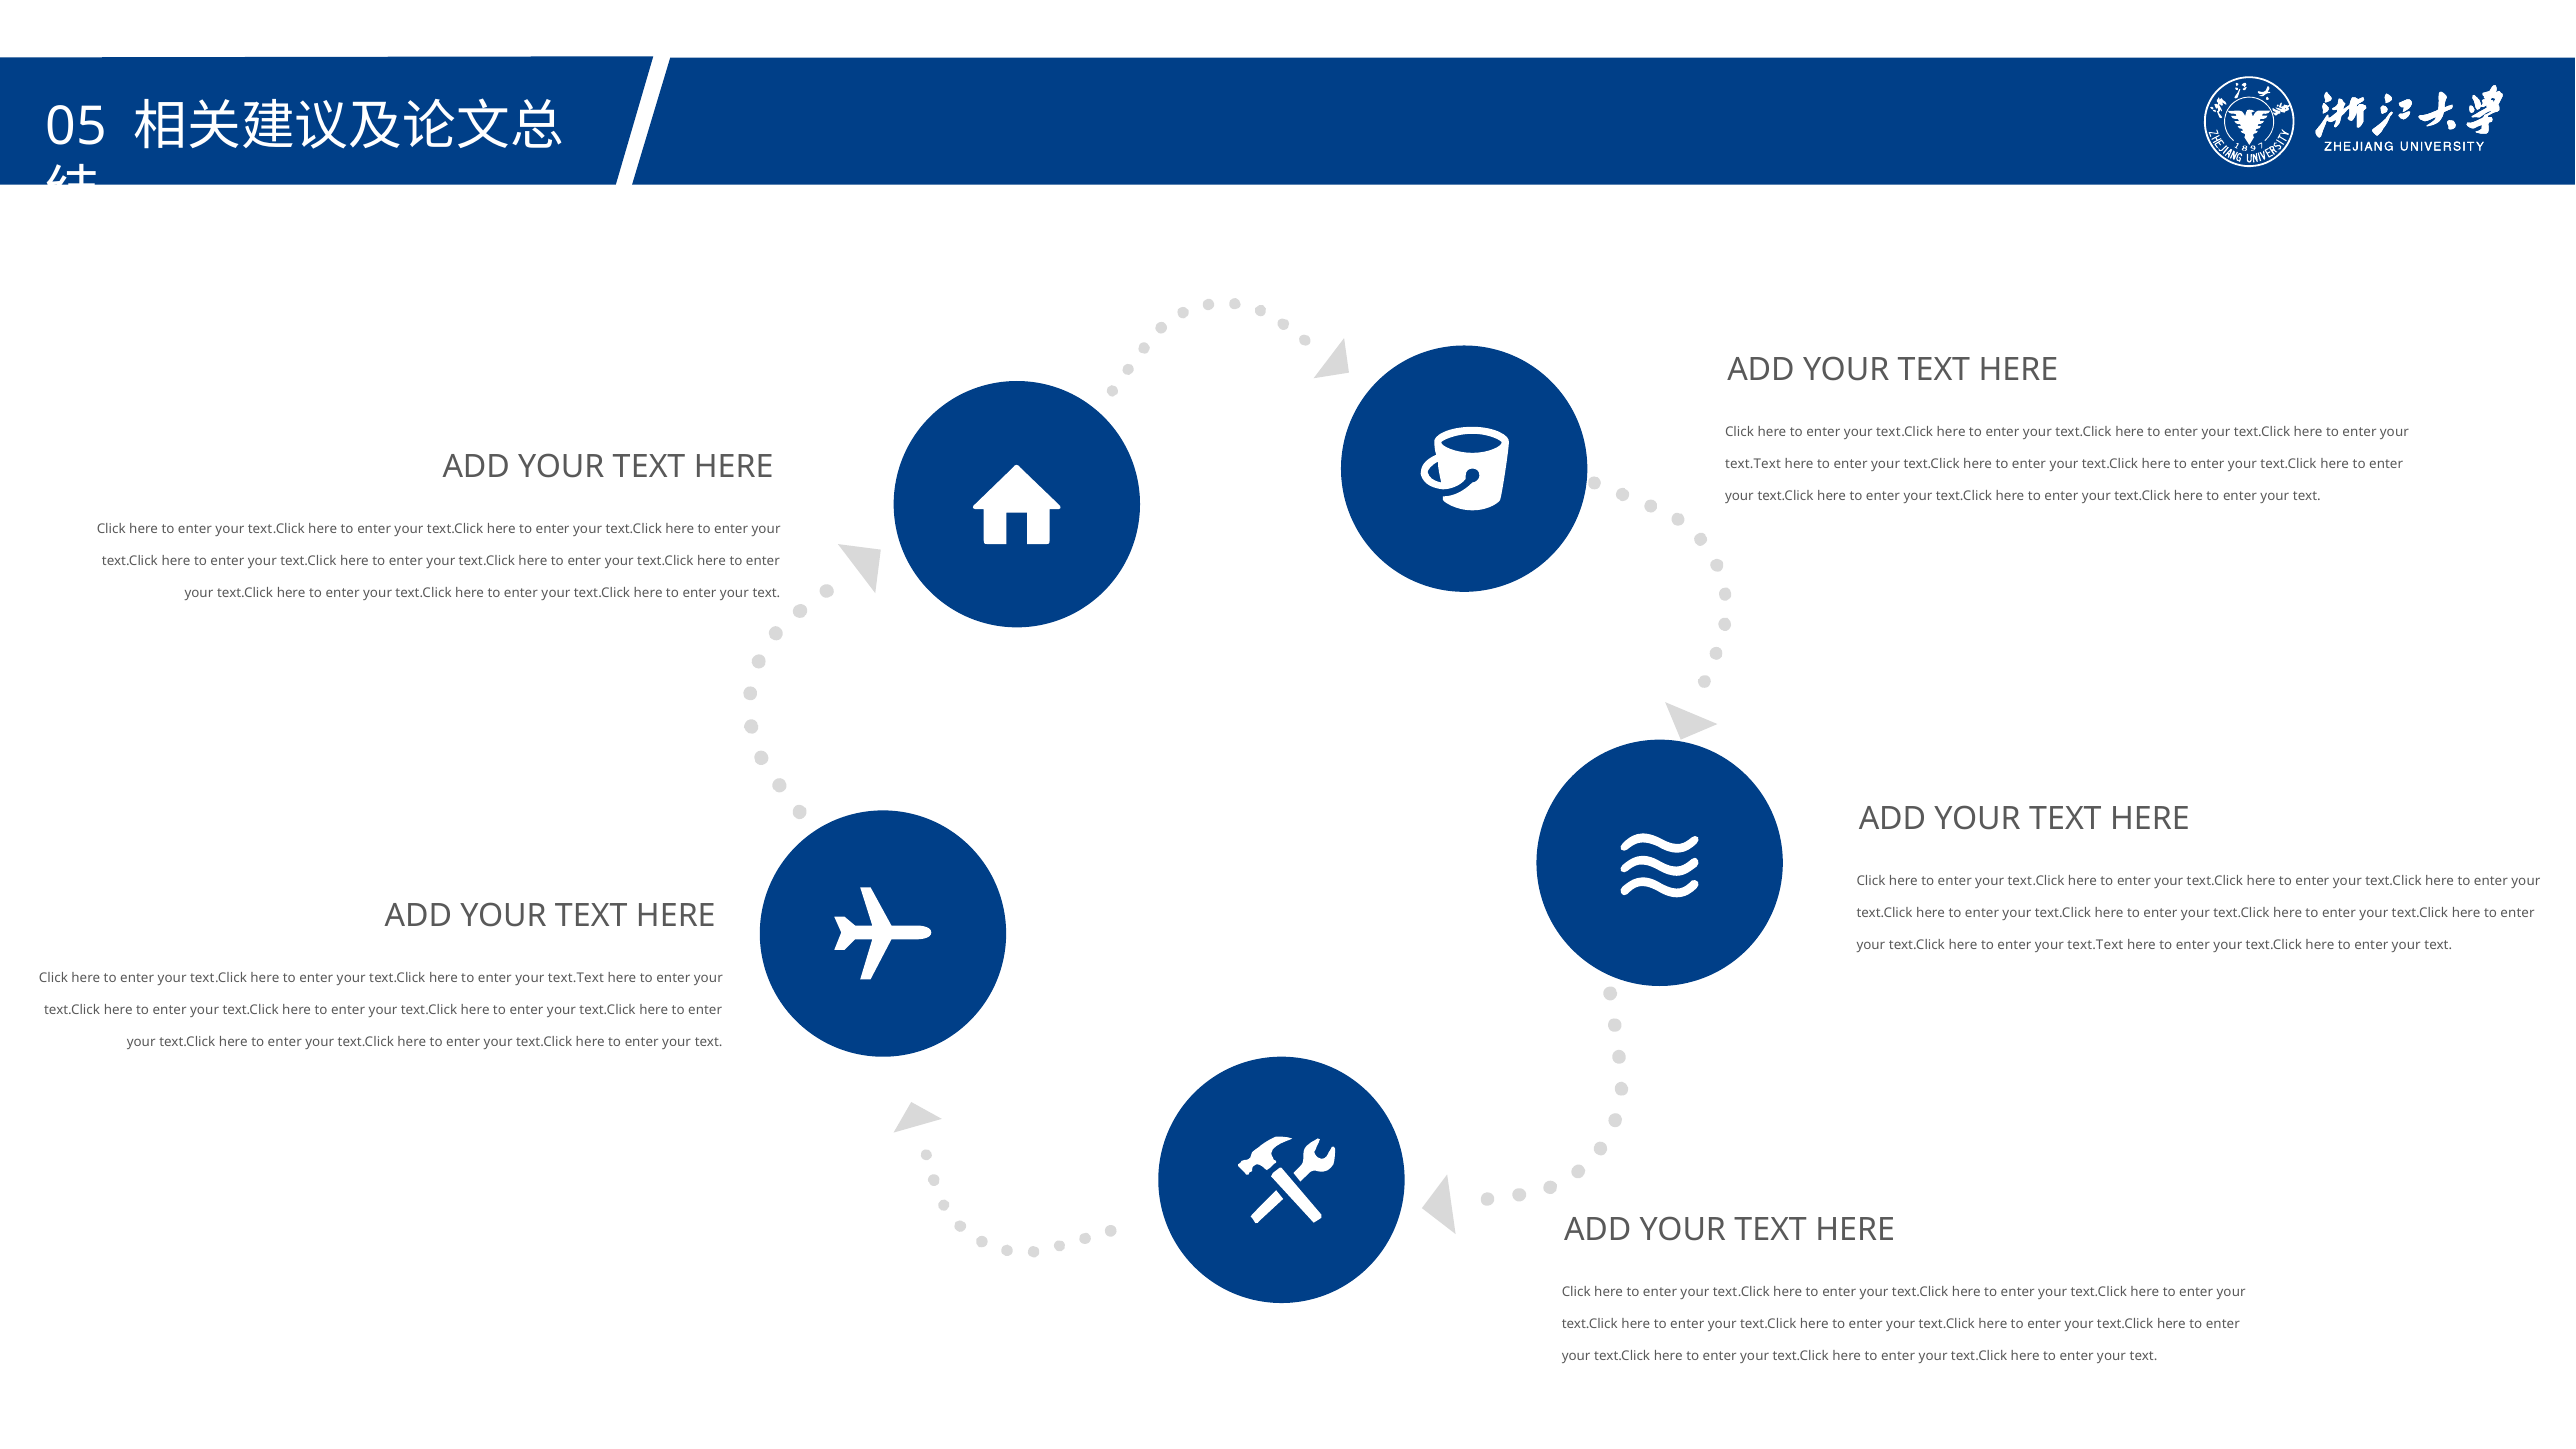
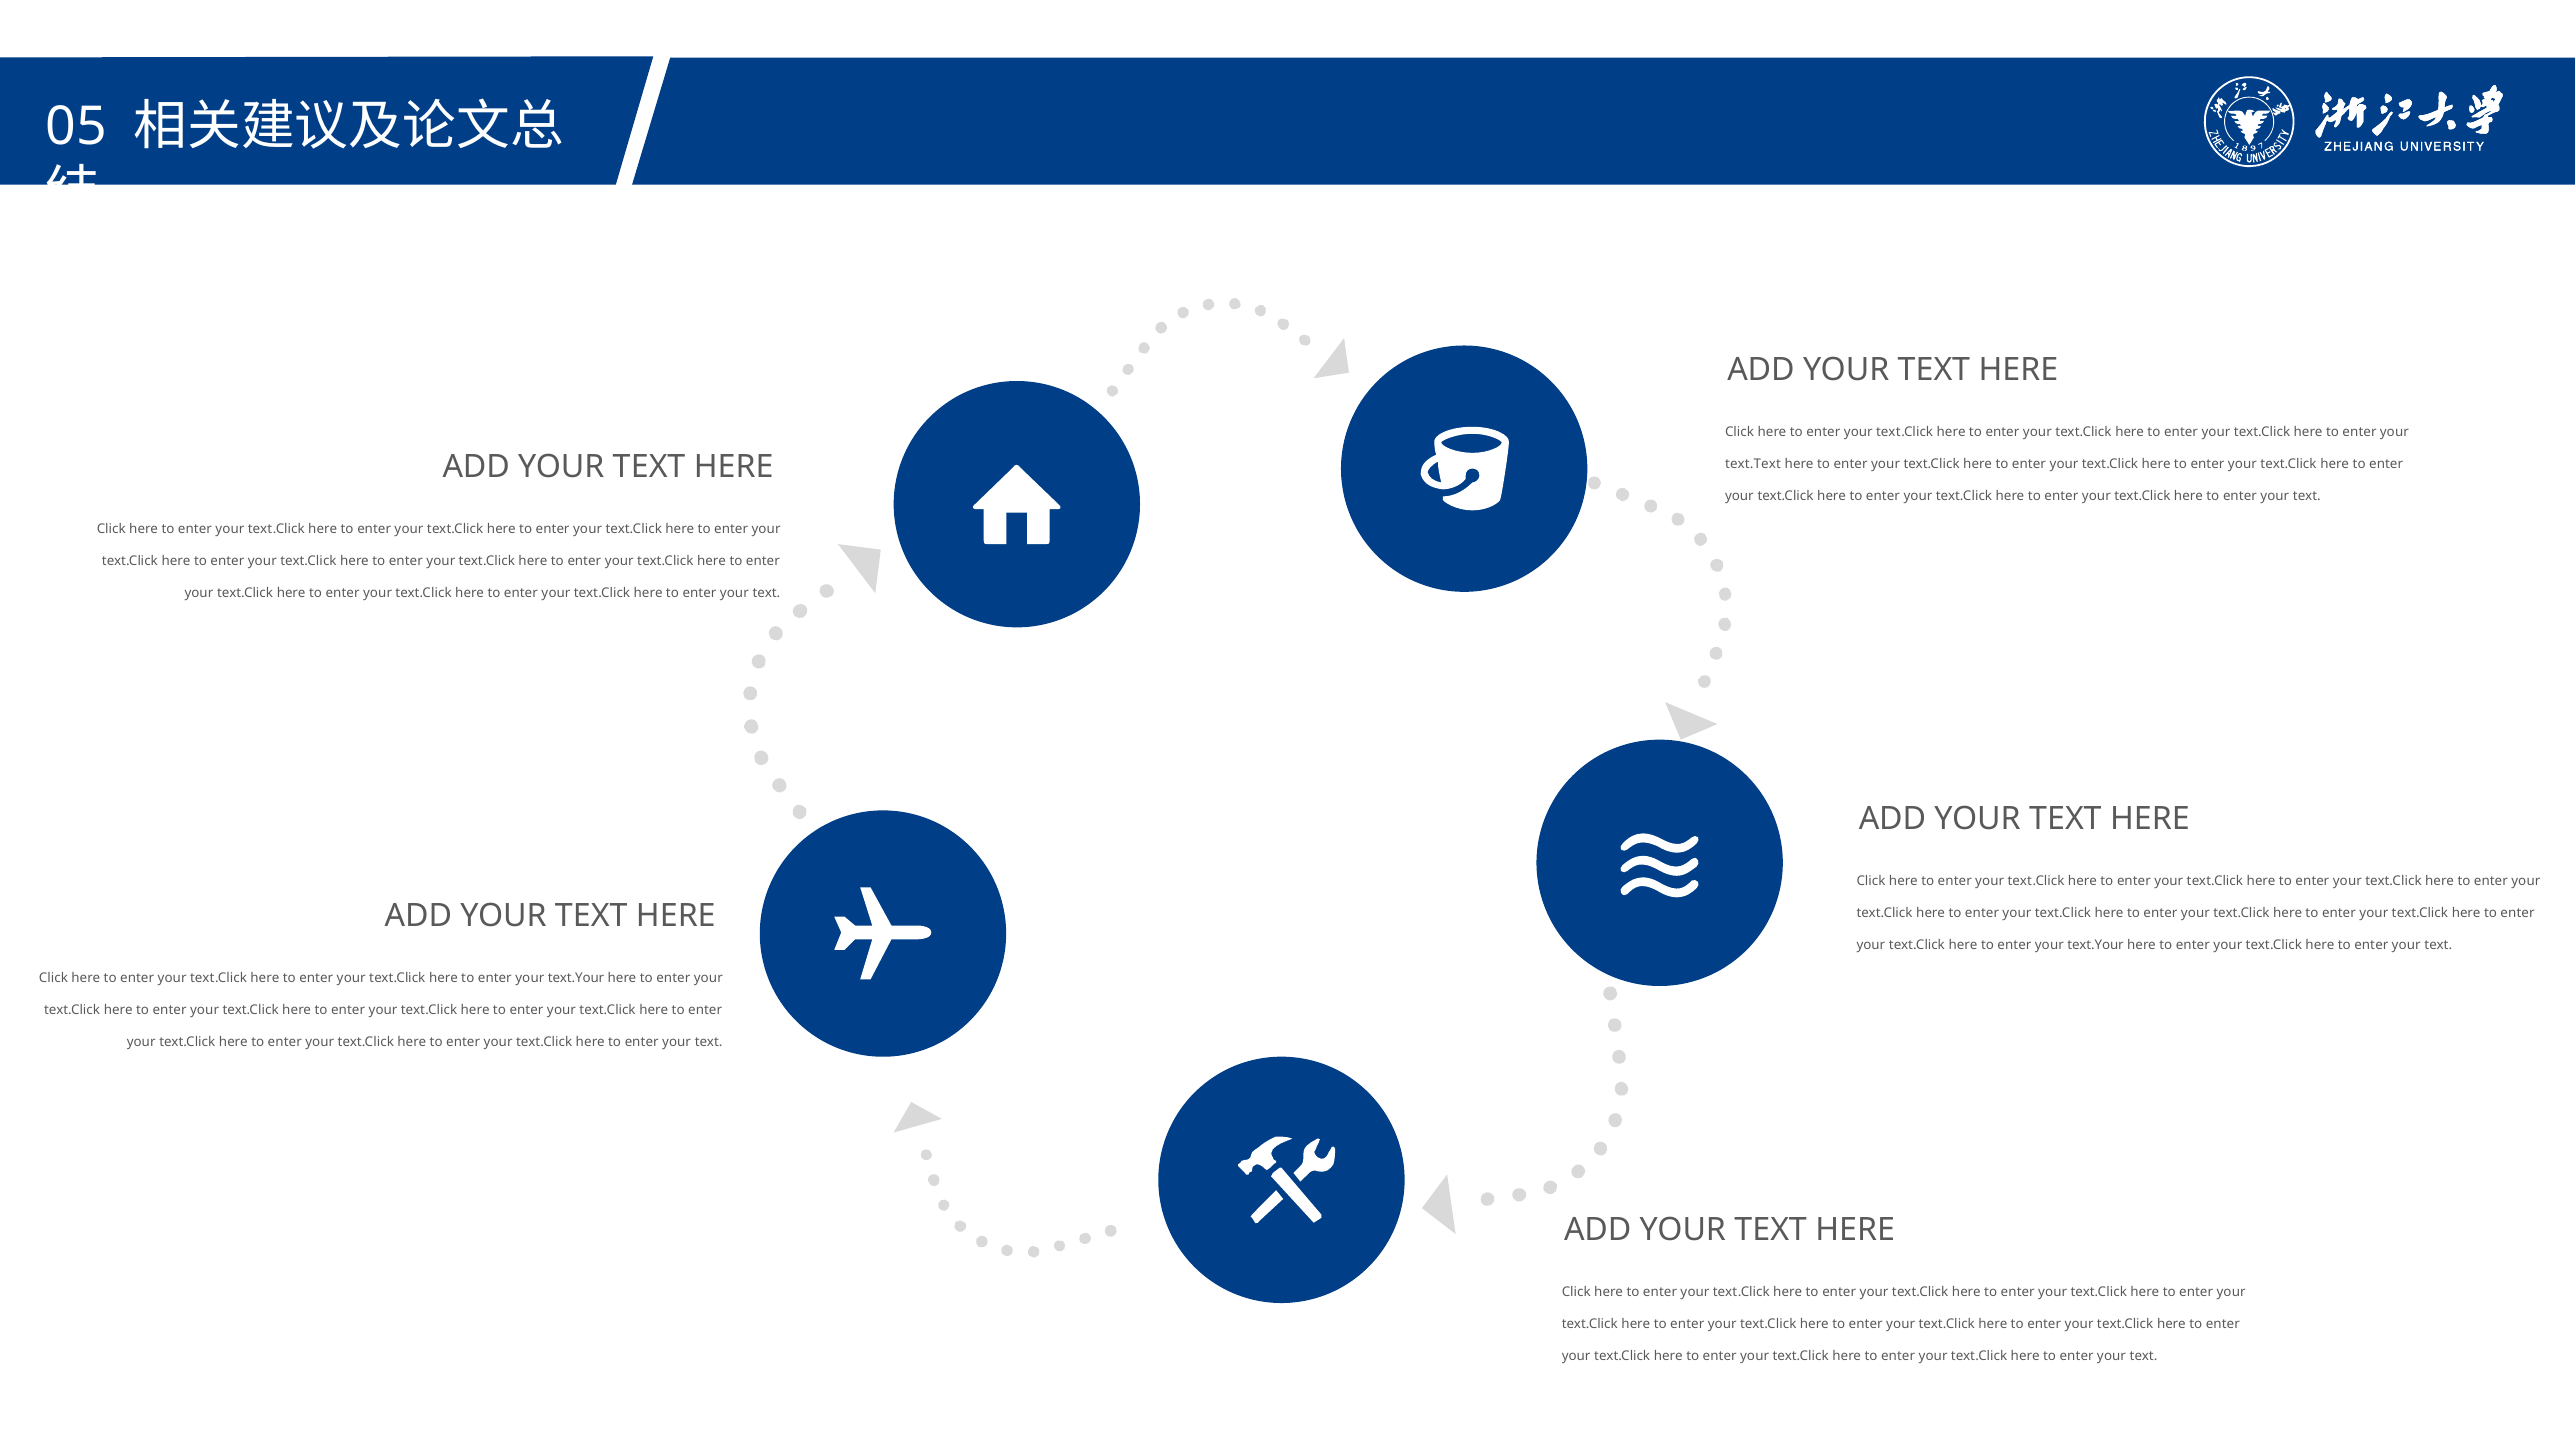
text.Text at (2095, 945): text.Text -> text.Your
text.Text at (576, 978): text.Text -> text.Your
